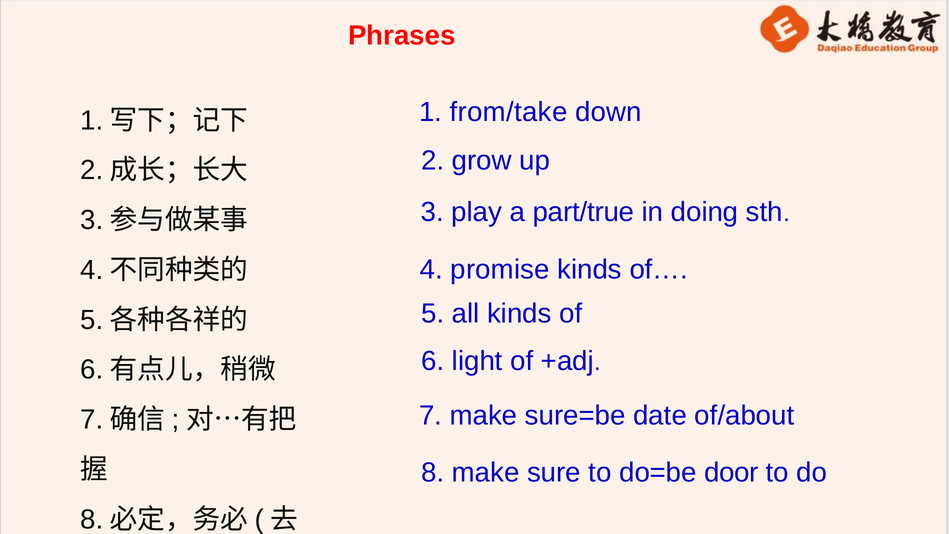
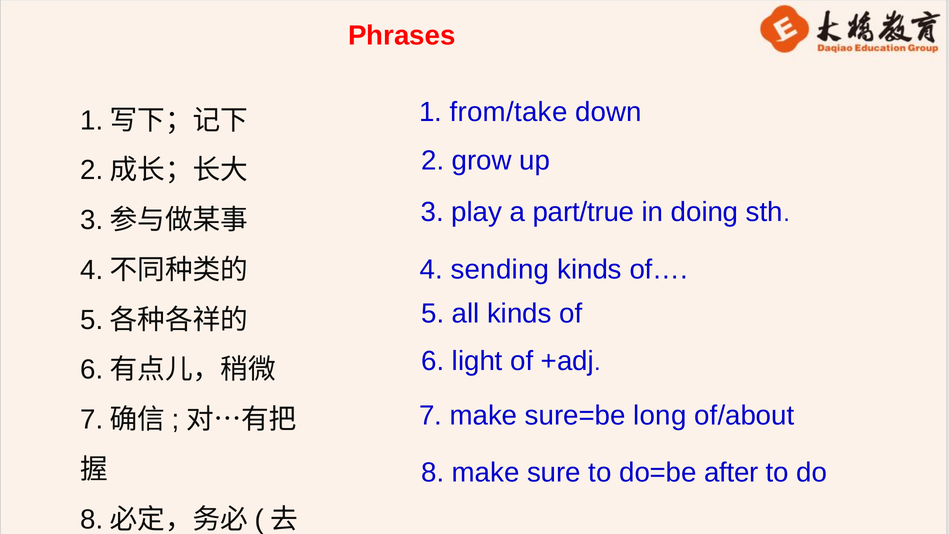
promise: promise -> sending
date: date -> long
door: door -> after
